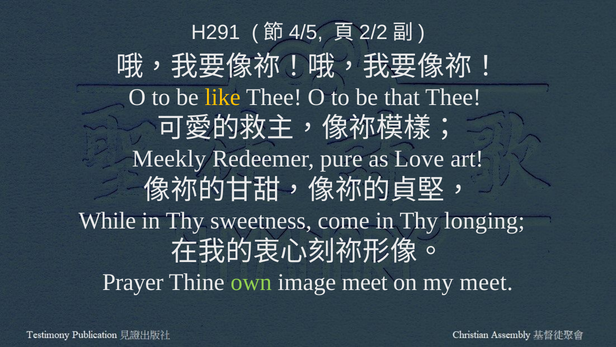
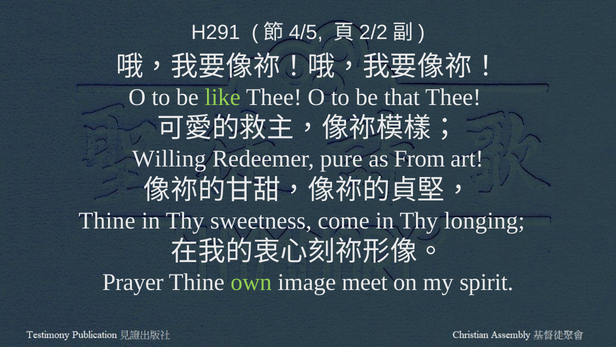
like colour: yellow -> light green
Meekly: Meekly -> Willing
Love: Love -> From
While at (107, 220): While -> Thine
my meet: meet -> spirit
